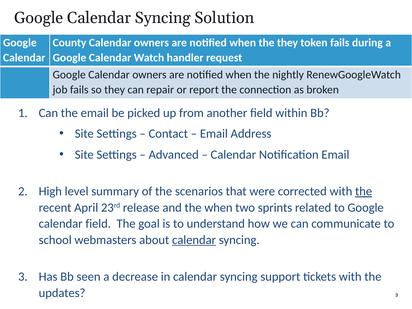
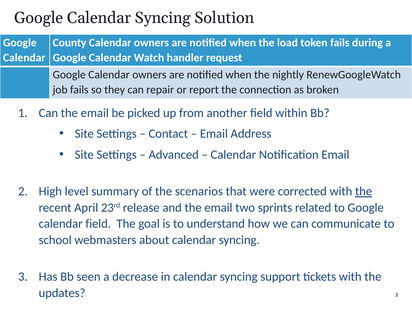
the they: they -> load
and the when: when -> email
calendar at (194, 240) underline: present -> none
